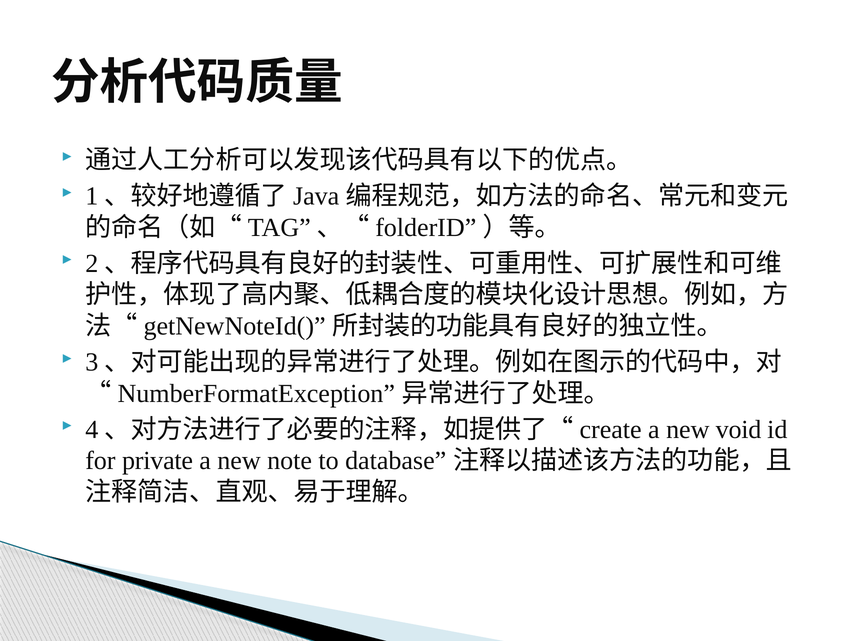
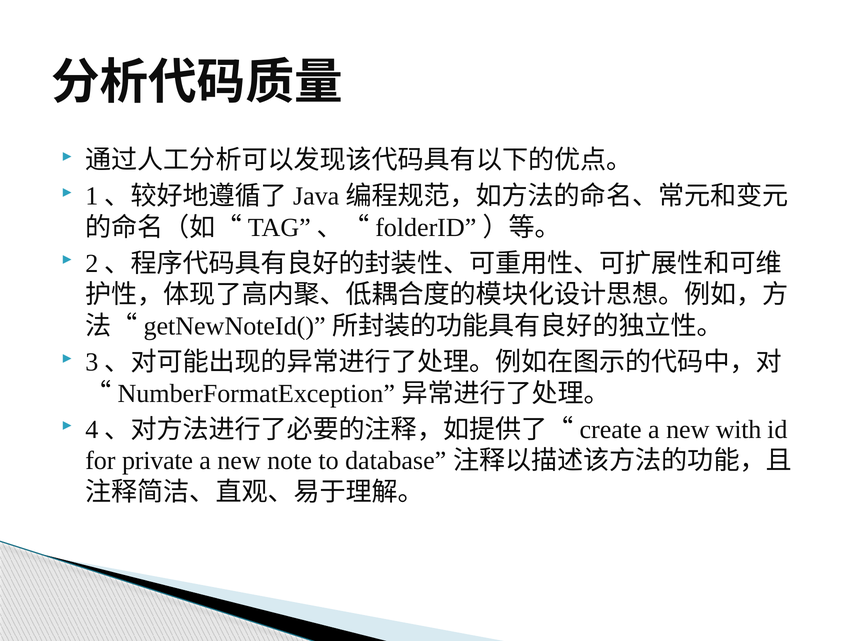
void: void -> with
